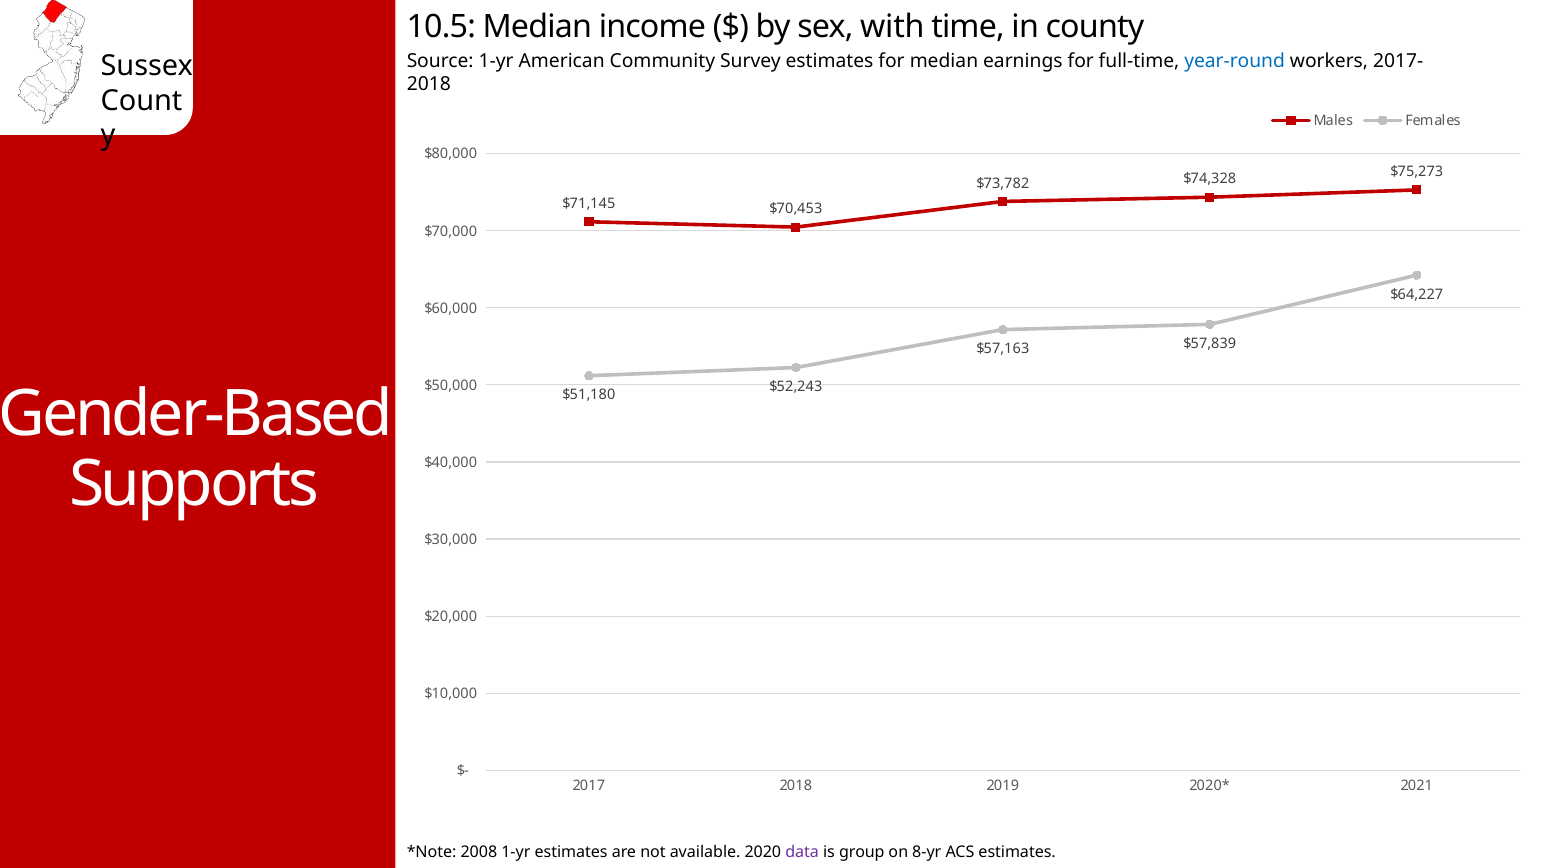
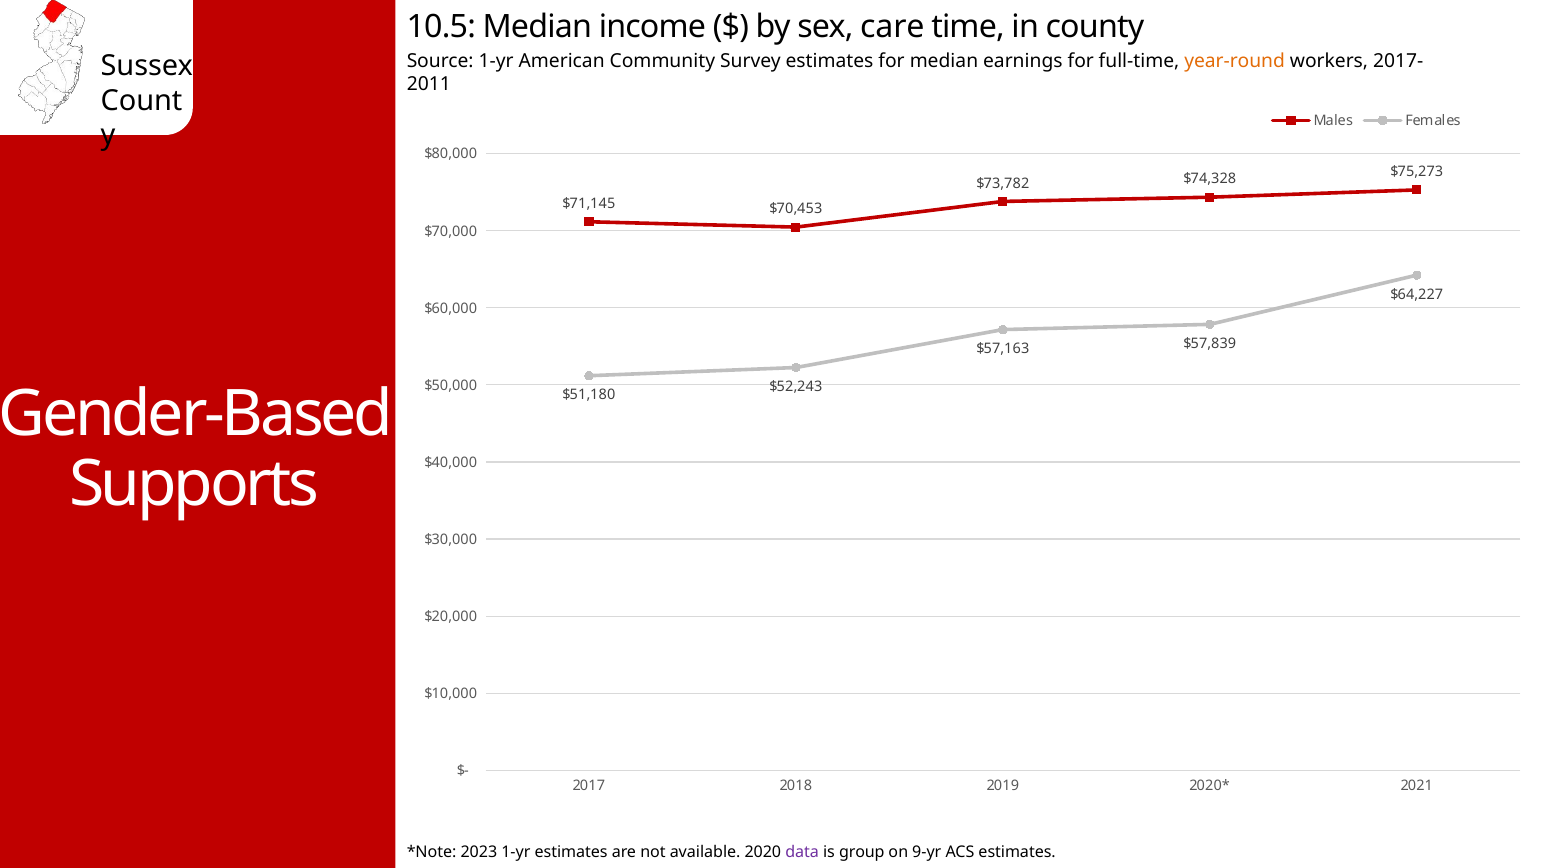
with: with -> care
year-round colour: blue -> orange
2018 at (429, 84): 2018 -> 2011
2008: 2008 -> 2023
8-yr: 8-yr -> 9-yr
